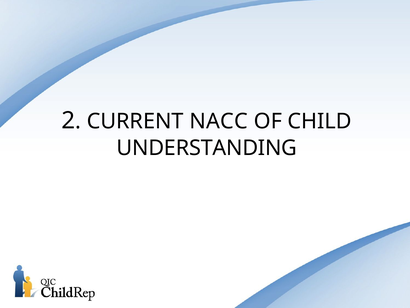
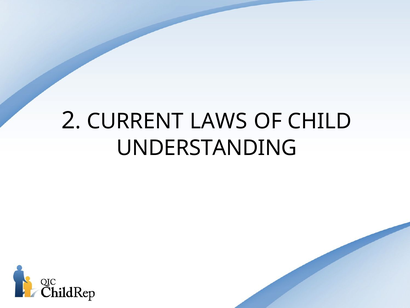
NACC: NACC -> LAWS
